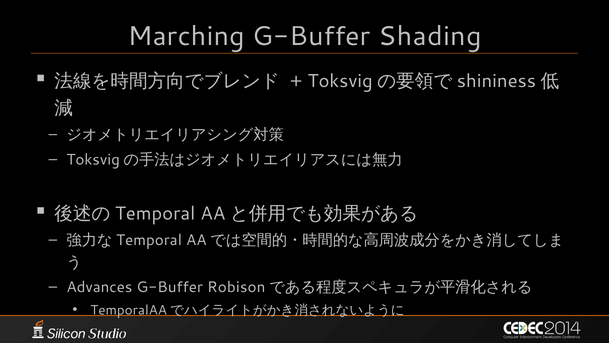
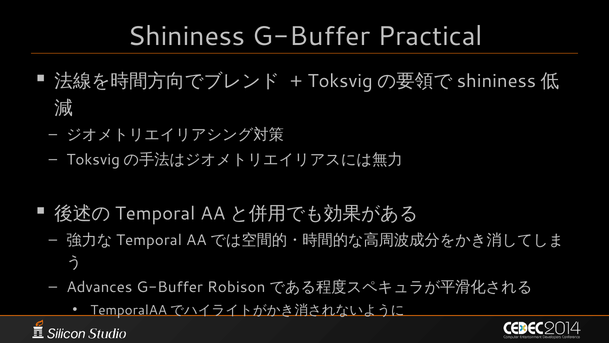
Marching: Marching -> Shininess
Shading: Shading -> Practical
